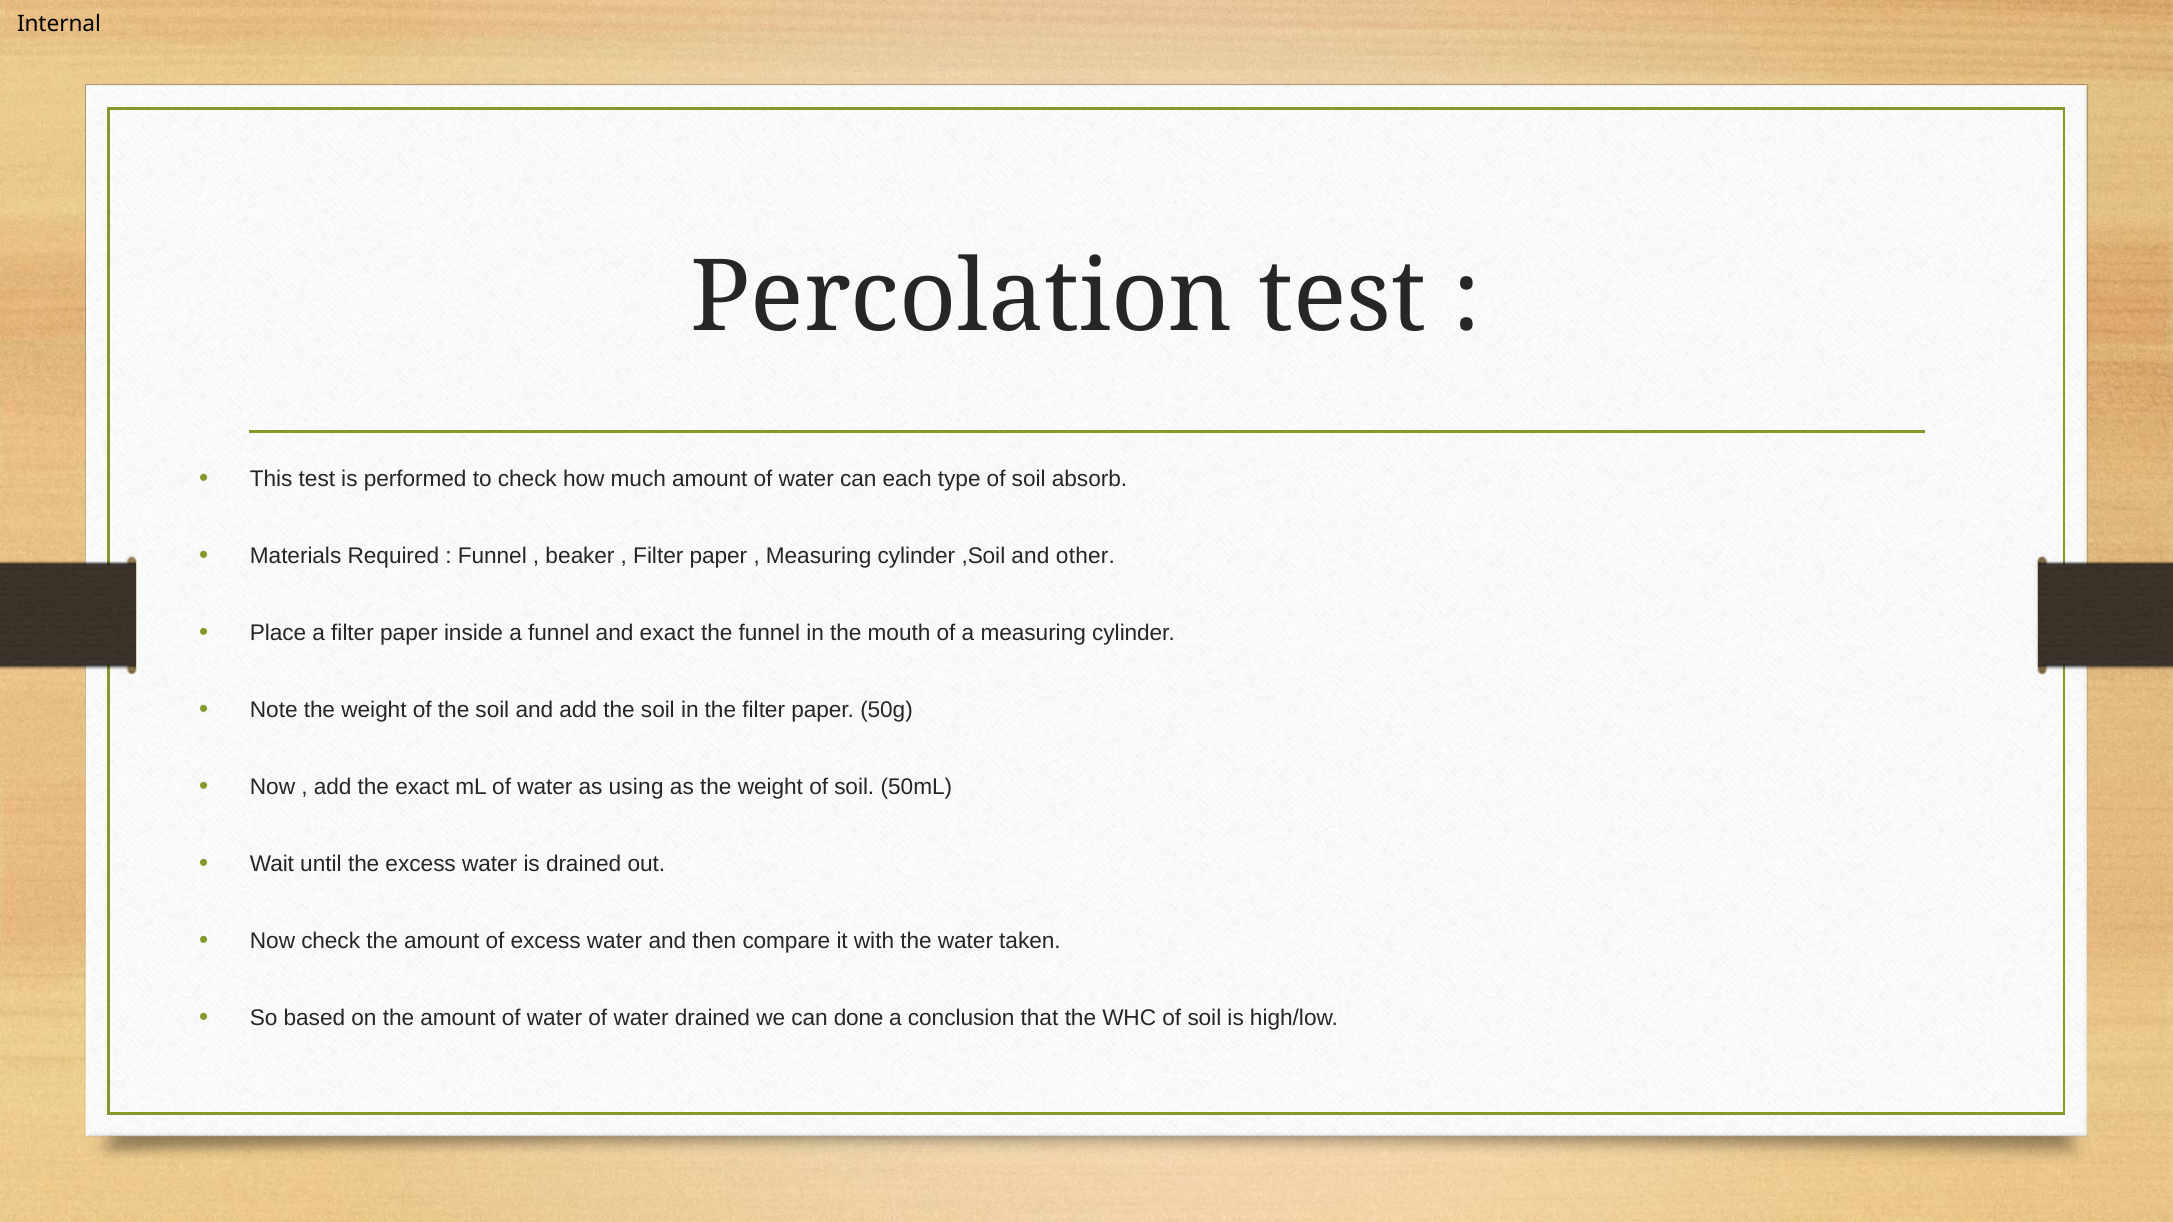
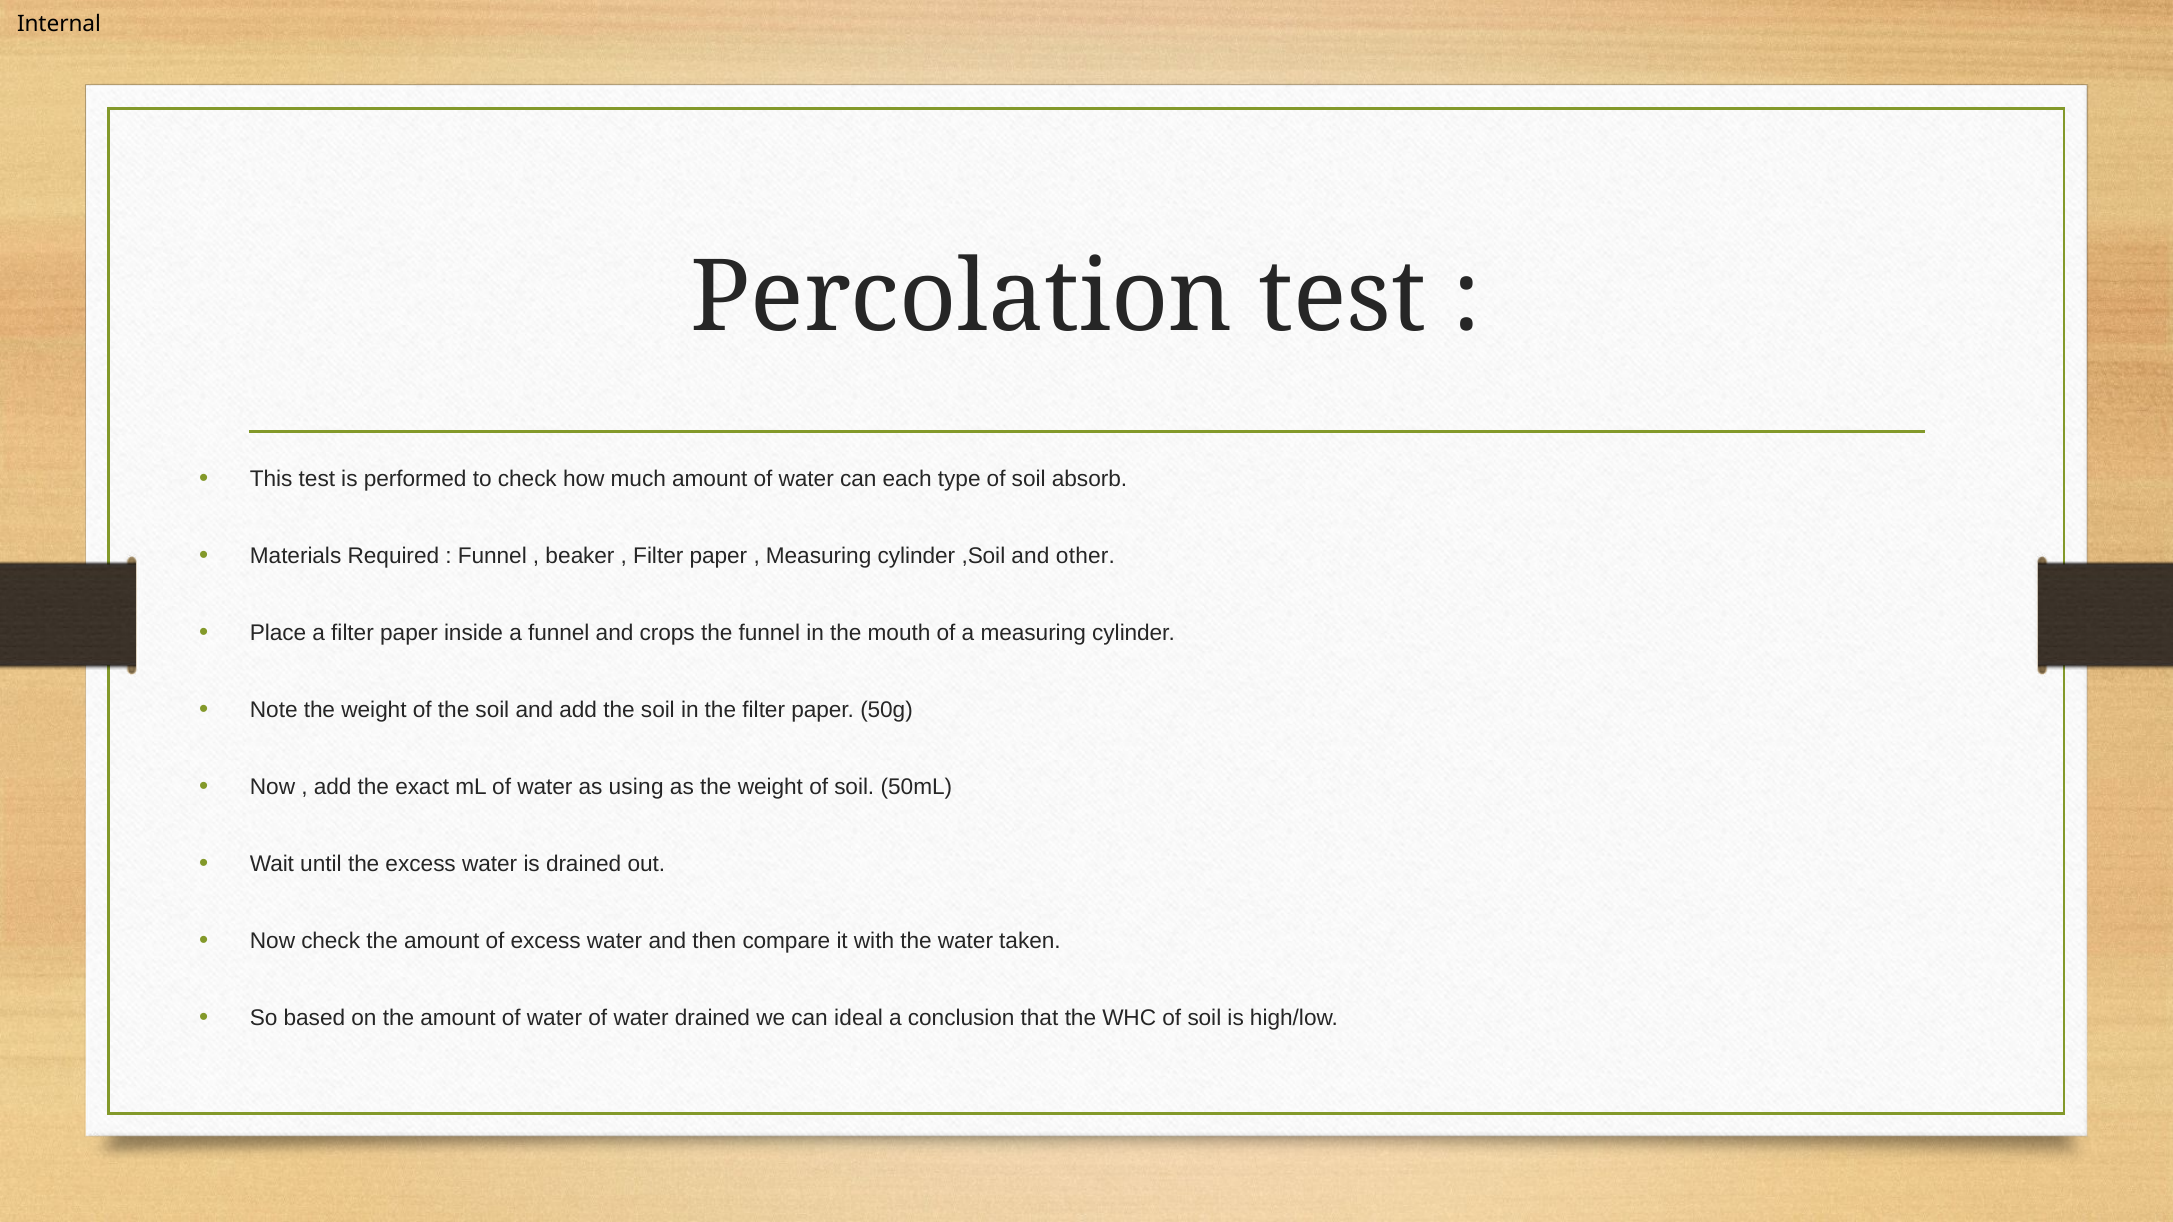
and exact: exact -> crops
done: done -> ideal
